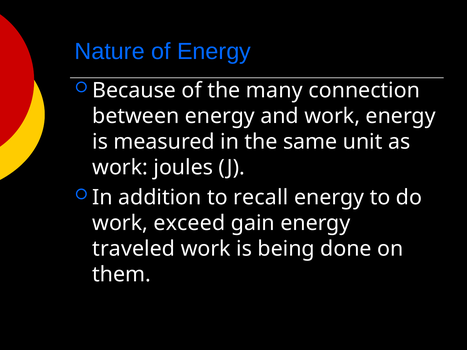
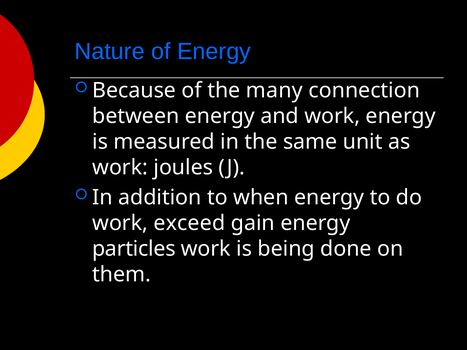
recall: recall -> when
traveled: traveled -> particles
